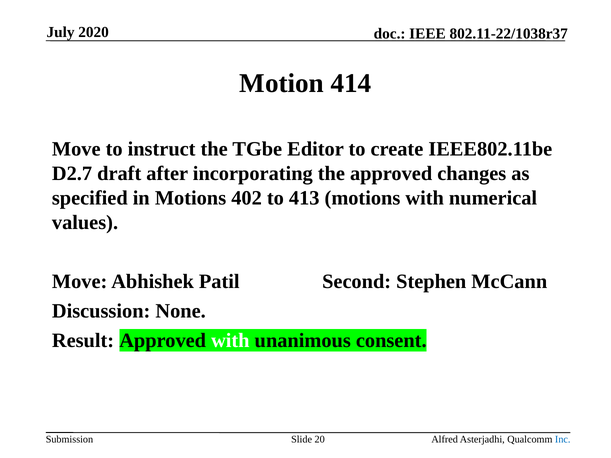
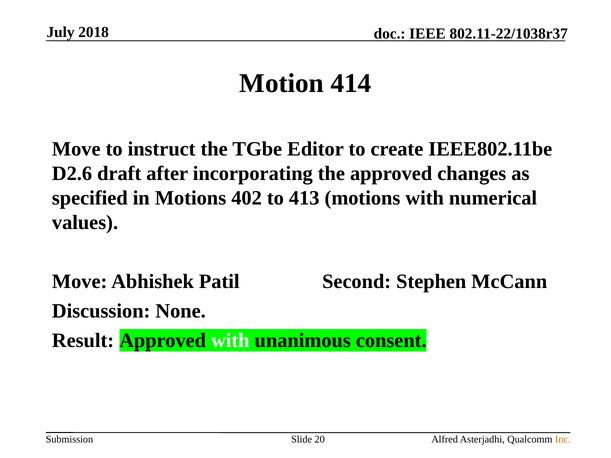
2020: 2020 -> 2018
D2.7: D2.7 -> D2.6
Inc colour: blue -> orange
